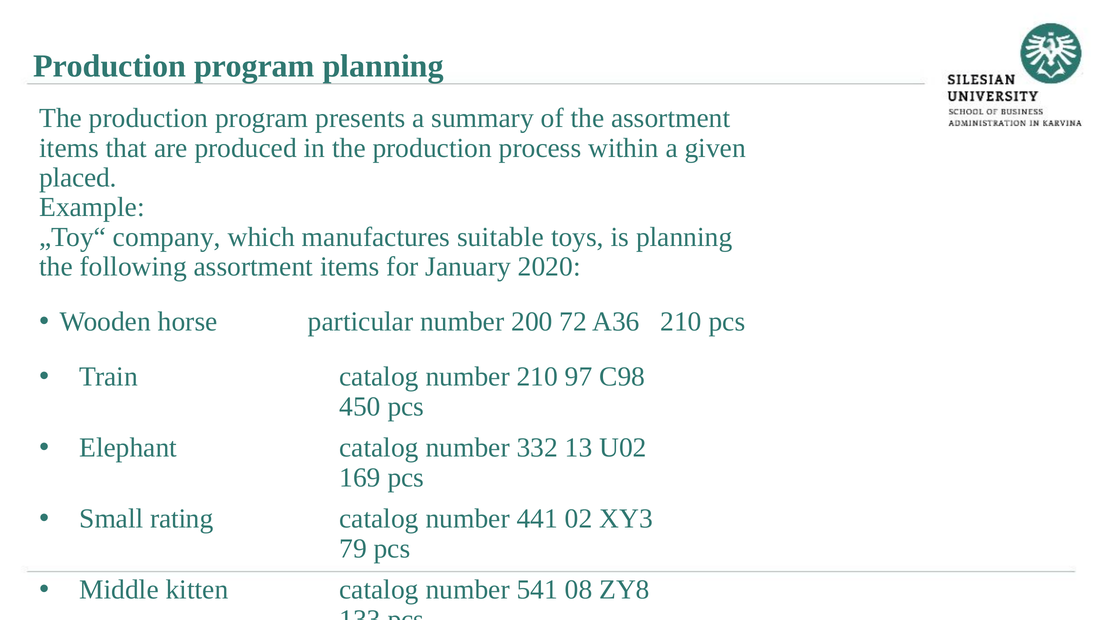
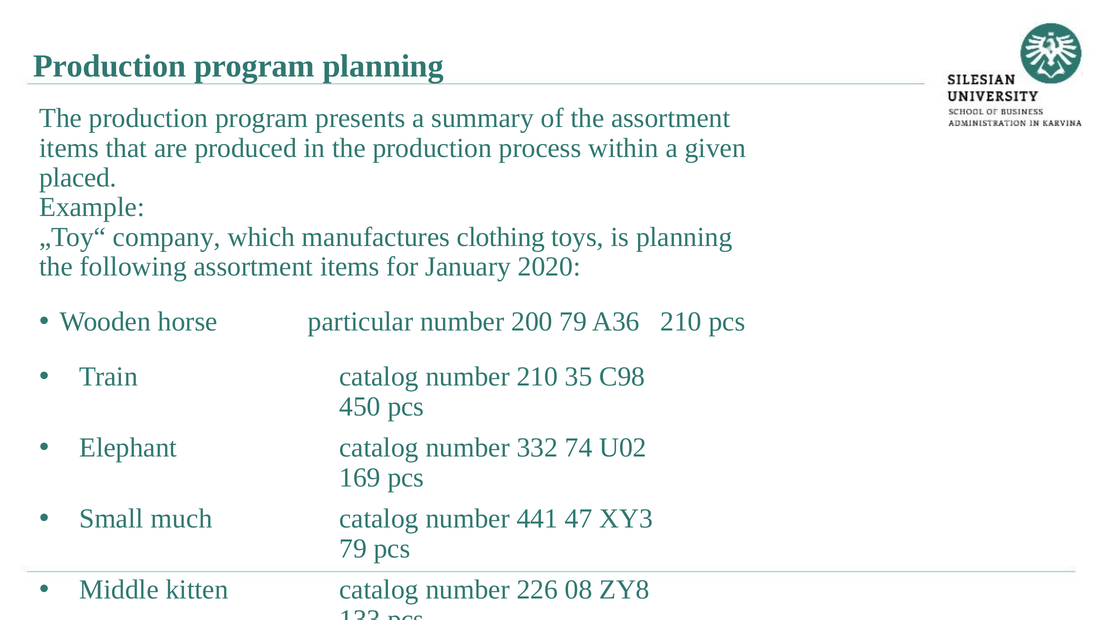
suitable: suitable -> clothing
200 72: 72 -> 79
97: 97 -> 35
13: 13 -> 74
rating: rating -> much
02: 02 -> 47
541: 541 -> 226
